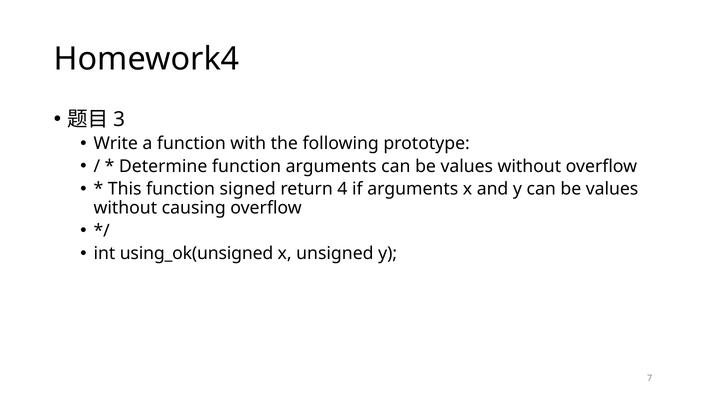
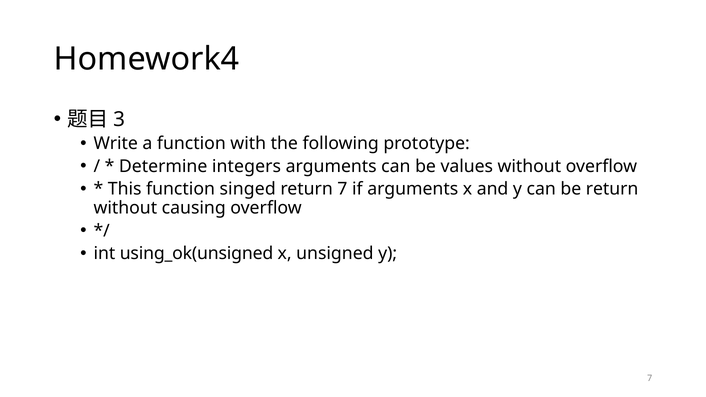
Determine function: function -> integers
signed: signed -> singed
return 4: 4 -> 7
y can be values: values -> return
